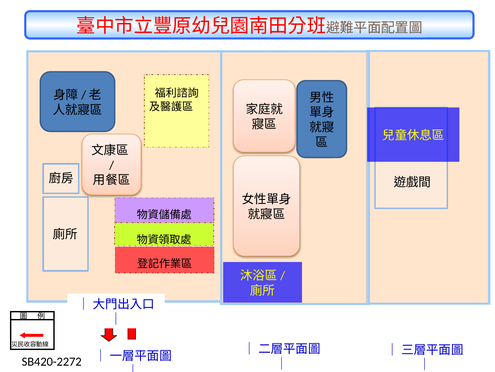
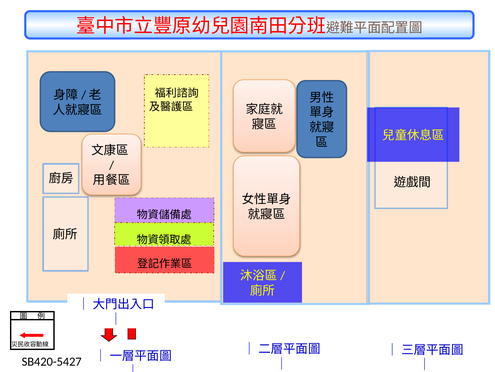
SB420-2272: SB420-2272 -> SB420-5427
